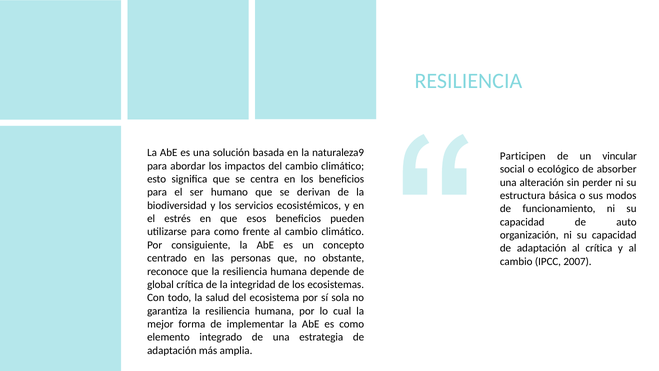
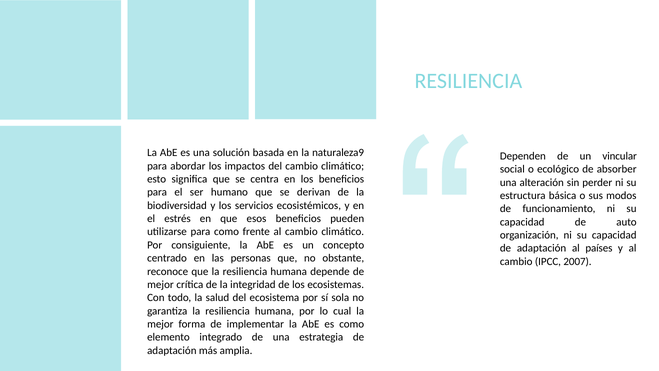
Participen: Participen -> Dependen
al crítica: crítica -> países
global at (161, 284): global -> mejor
